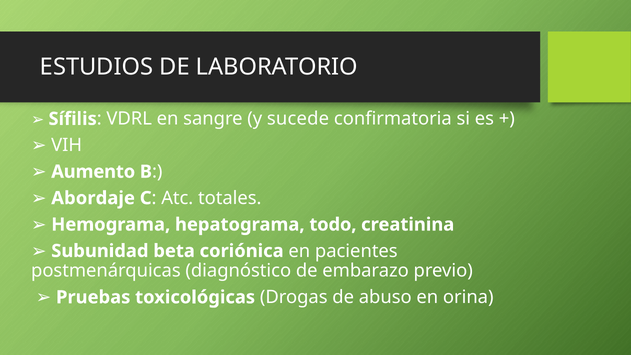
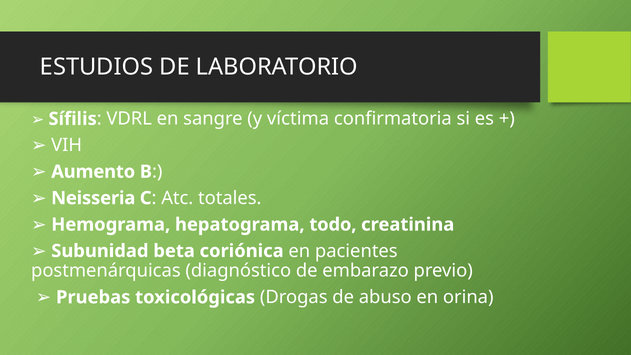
sucede: sucede -> víctima
Abordaje: Abordaje -> Neisseria
